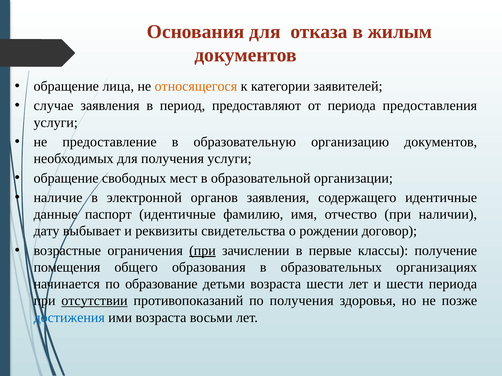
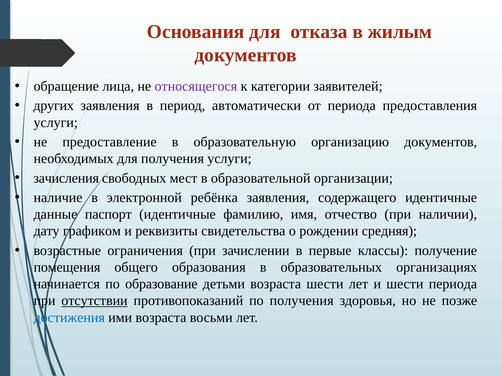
относящегося colour: orange -> purple
случае: случае -> других
предоставляют: предоставляют -> автоматически
обращение at (66, 178): обращение -> зачисления
органов: органов -> ребёнка
выбывает: выбывает -> графиком
договор: договор -> средняя
при at (202, 251) underline: present -> none
